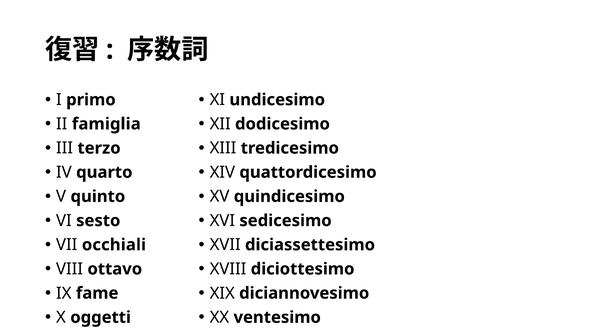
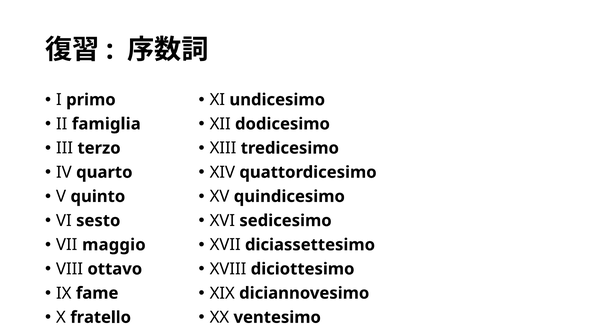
occhiali: occhiali -> maggio
oggetti: oggetti -> fratello
